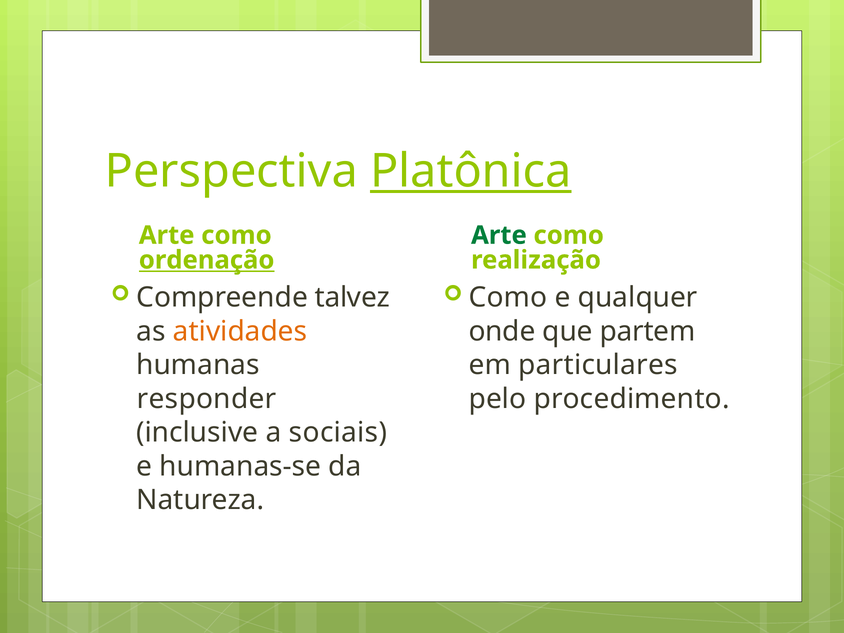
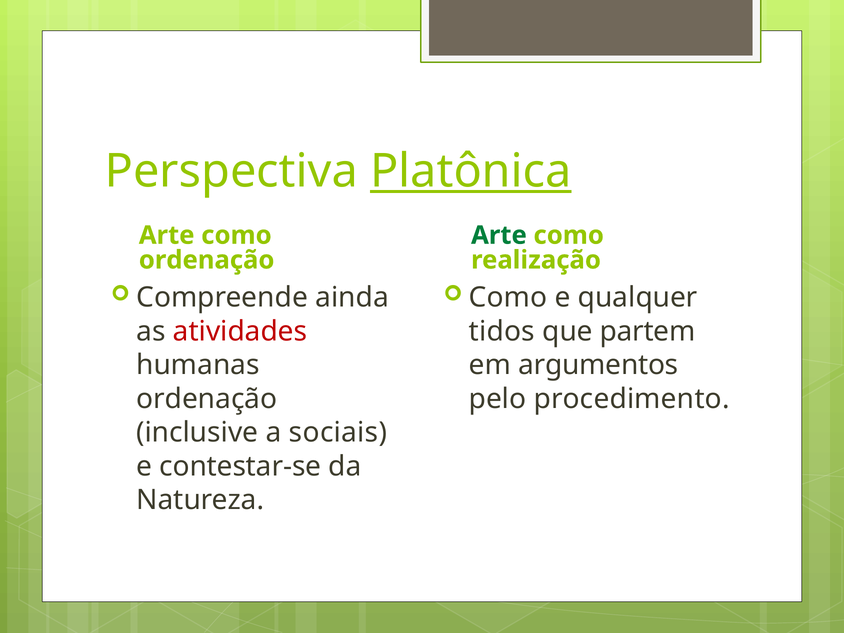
ordenação at (207, 260) underline: present -> none
talvez: talvez -> ainda
atividades colour: orange -> red
onde: onde -> tidos
particulares: particulares -> argumentos
responder at (207, 399): responder -> ordenação
humanas-se: humanas-se -> contestar-se
